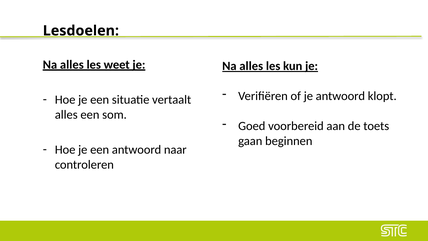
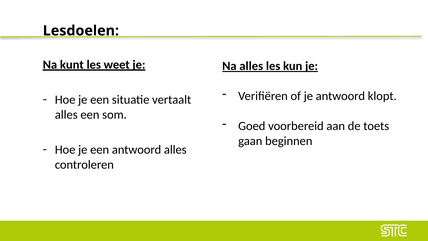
alles at (72, 64): alles -> kunt
antwoord naar: naar -> alles
